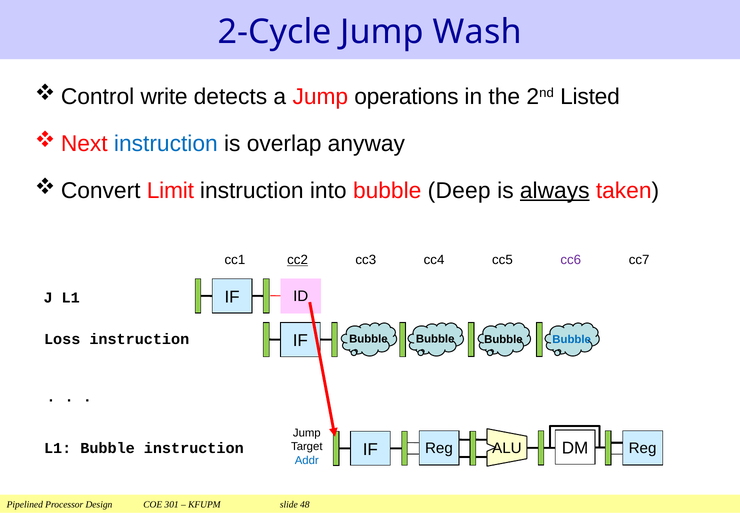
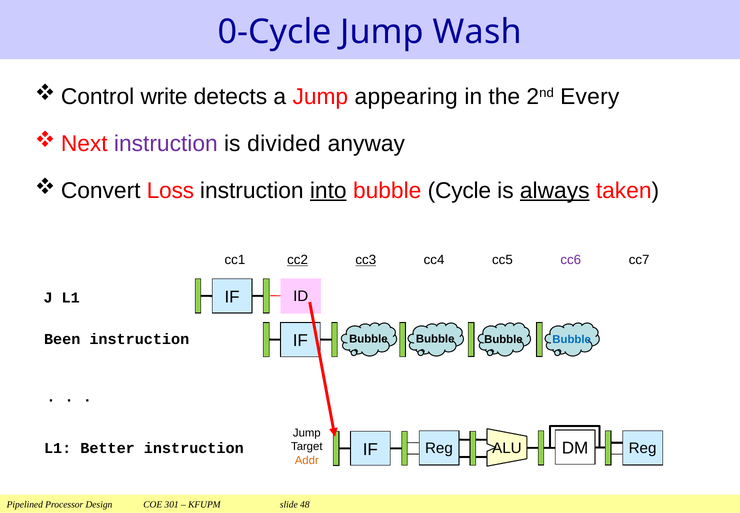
2-Cycle: 2-Cycle -> 0-Cycle
operations: operations -> appearing
Listed: Listed -> Every
instruction at (166, 143) colour: blue -> purple
overlap: overlap -> divided
Limit: Limit -> Loss
into underline: none -> present
Deep: Deep -> Cycle
cc3 underline: none -> present
Loss: Loss -> Been
L1 Bubble: Bubble -> Better
Addr colour: blue -> orange
